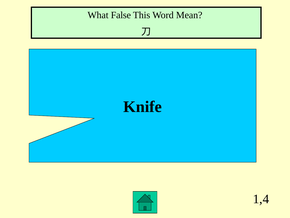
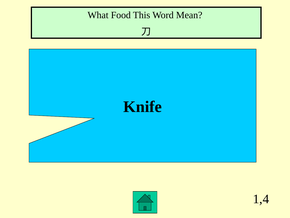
False: False -> Food
